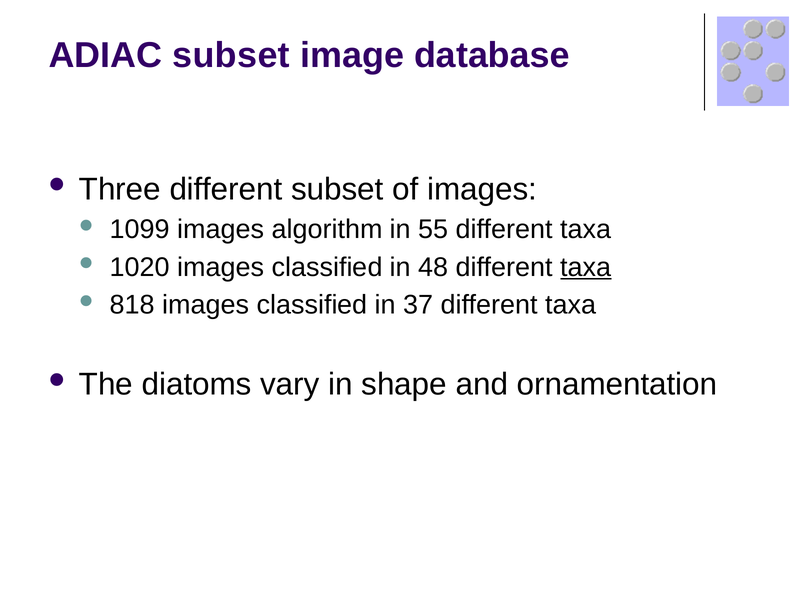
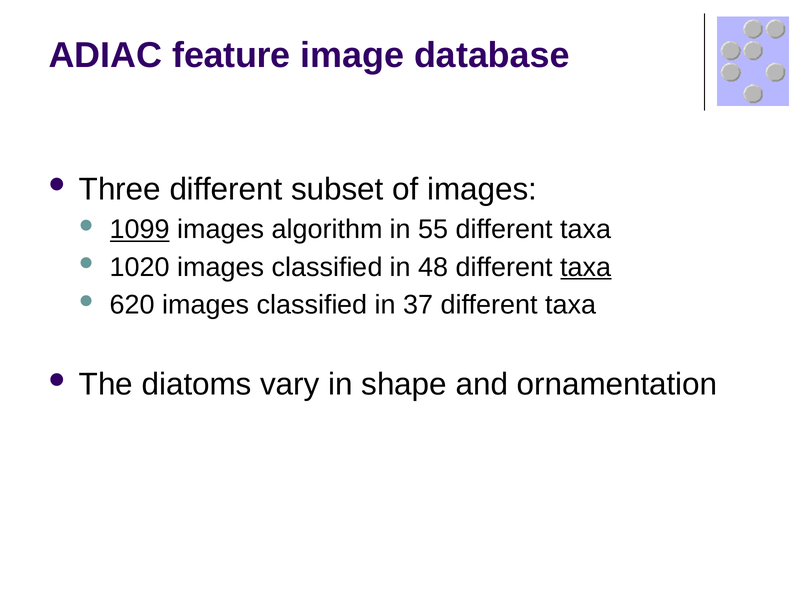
ADIAC subset: subset -> feature
1099 underline: none -> present
818: 818 -> 620
